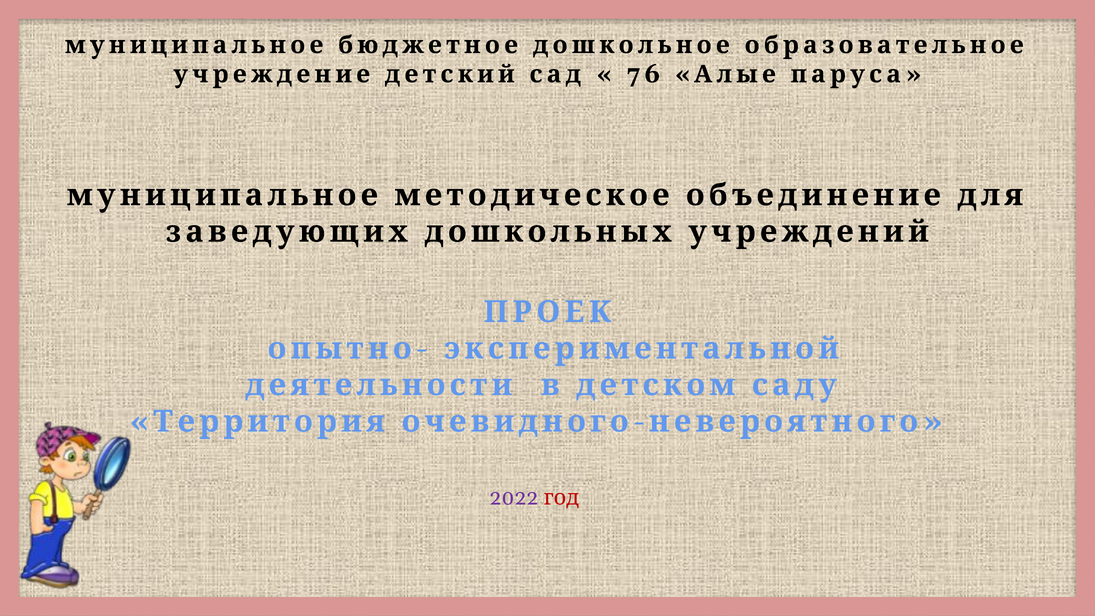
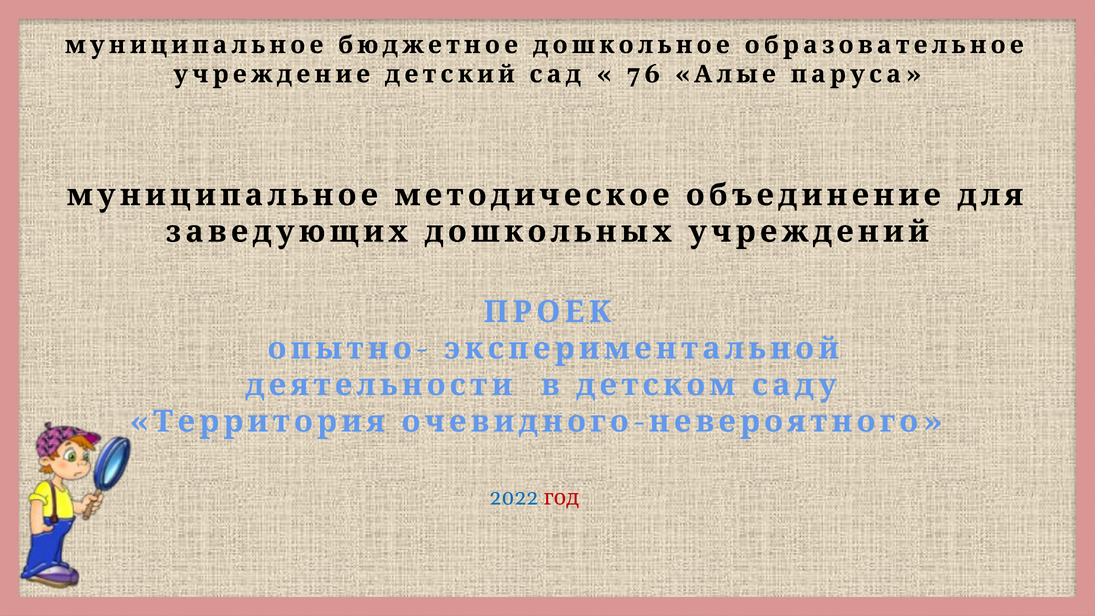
2022 colour: purple -> blue
